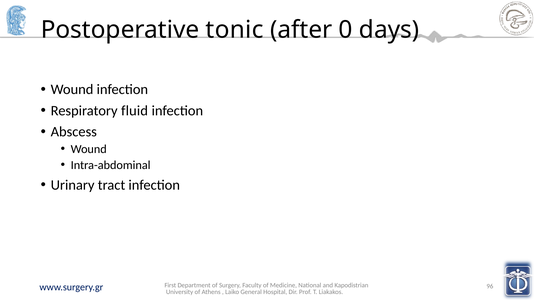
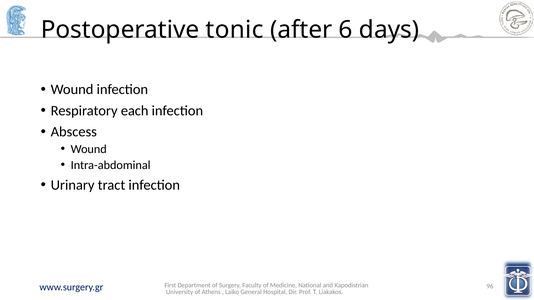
0: 0 -> 6
fluid: fluid -> each
